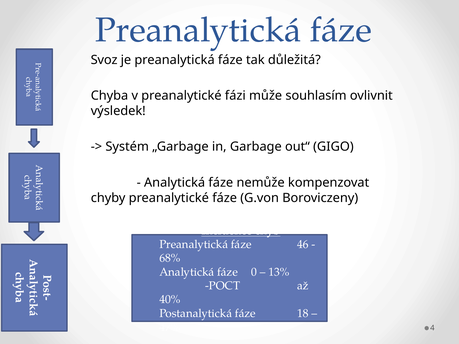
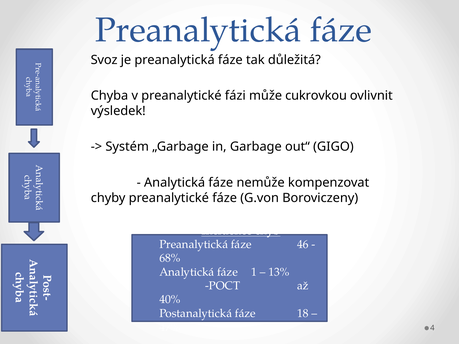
souhlasím: souhlasím -> cukrovkou
0: 0 -> 1
